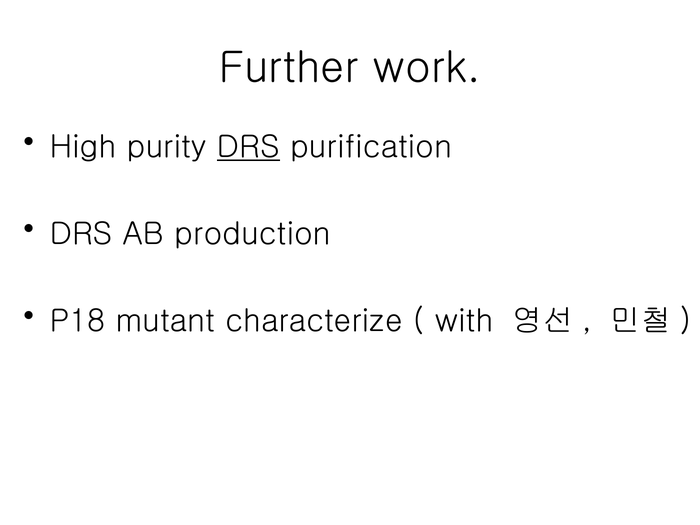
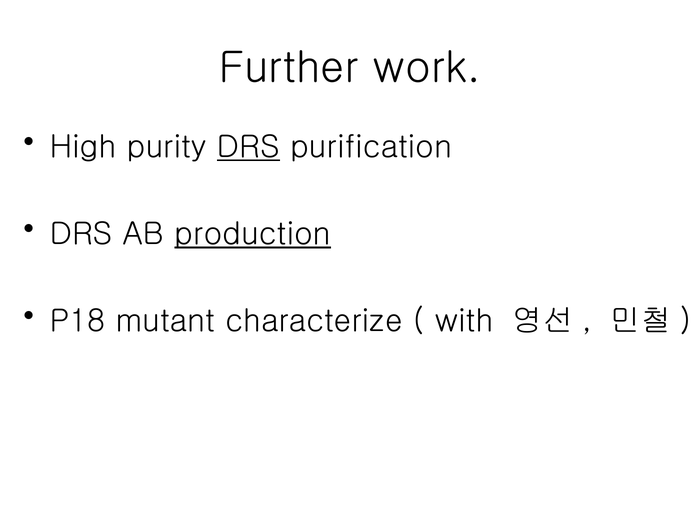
production underline: none -> present
